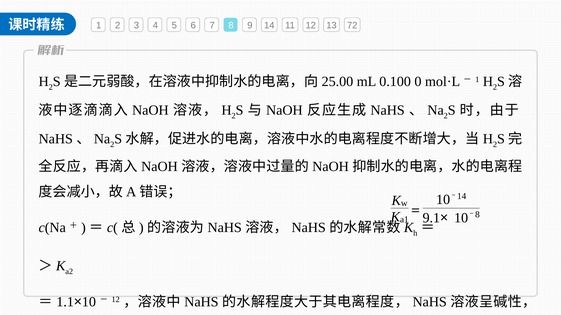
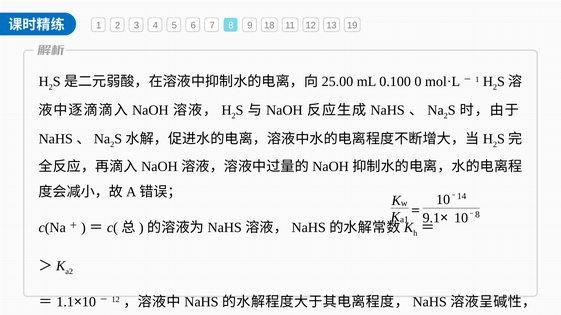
14: 14 -> 18
72: 72 -> 19
